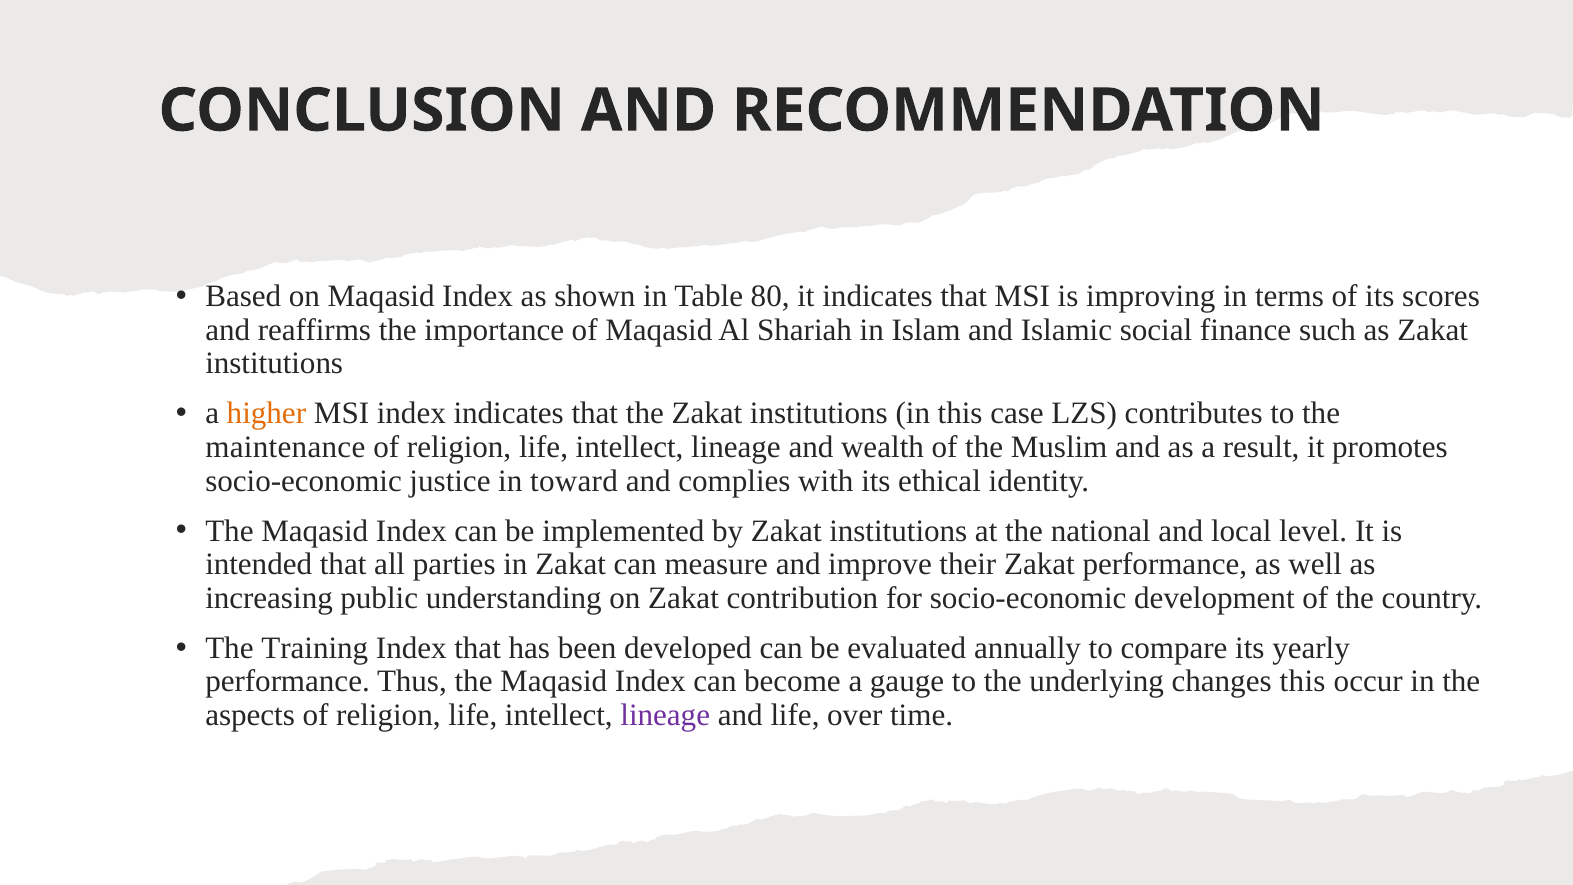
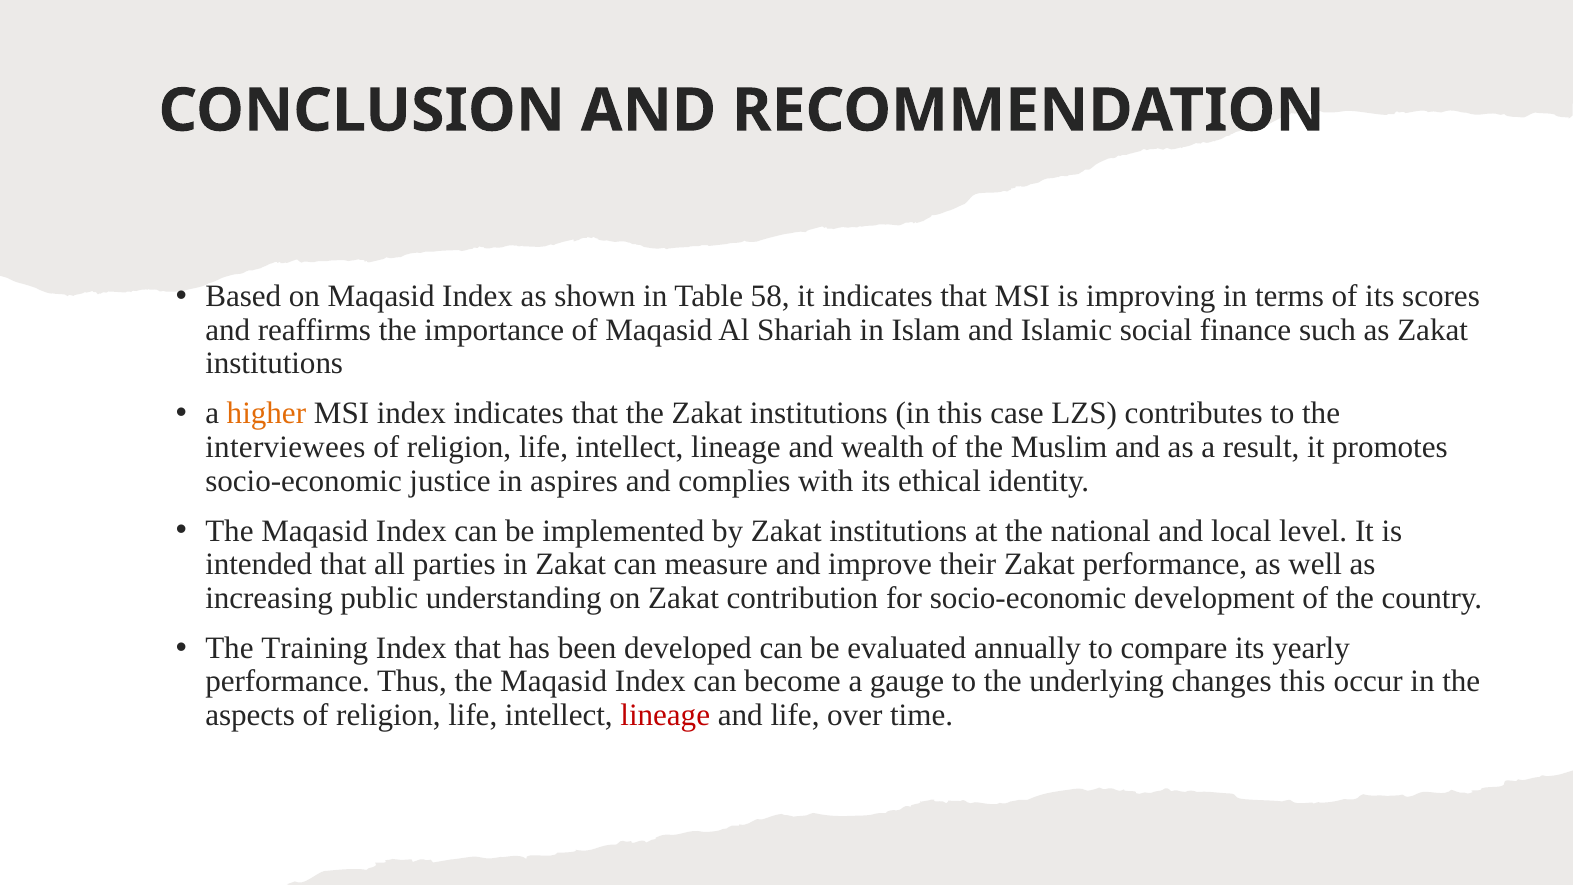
80: 80 -> 58
maintenance: maintenance -> interviewees
toward: toward -> aspires
lineage at (665, 715) colour: purple -> red
